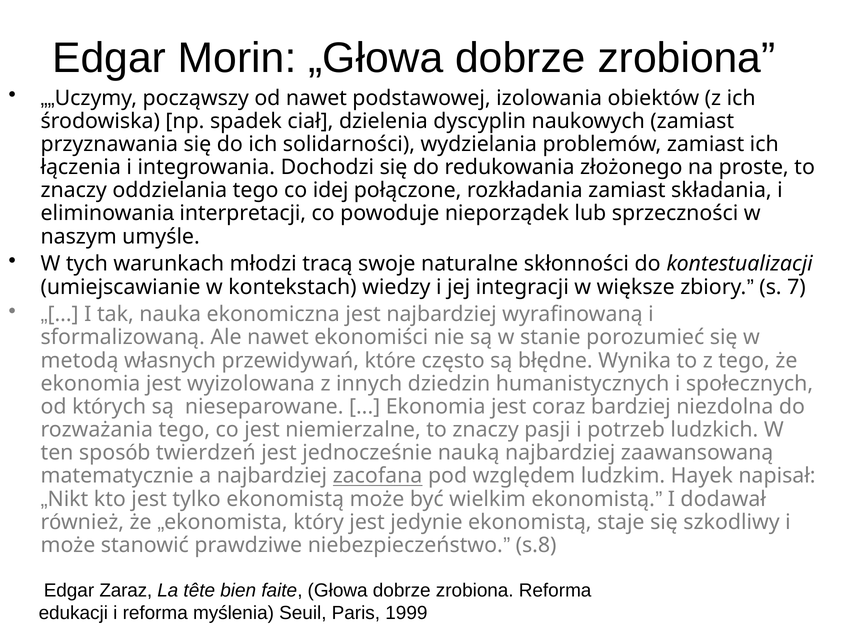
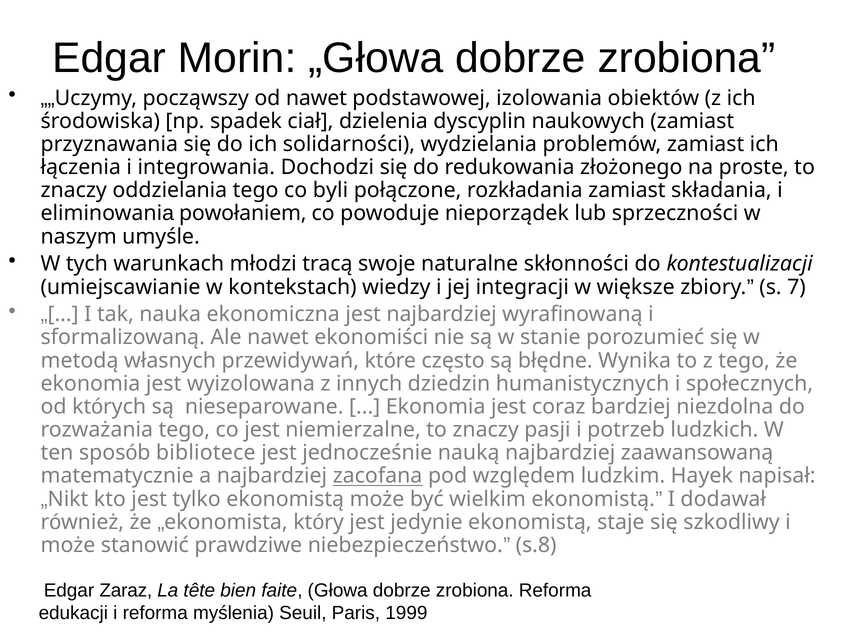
idej: idej -> byli
interpretacji: interpretacji -> powołaniem
twierdzeń: twierdzeń -> bibliotece
